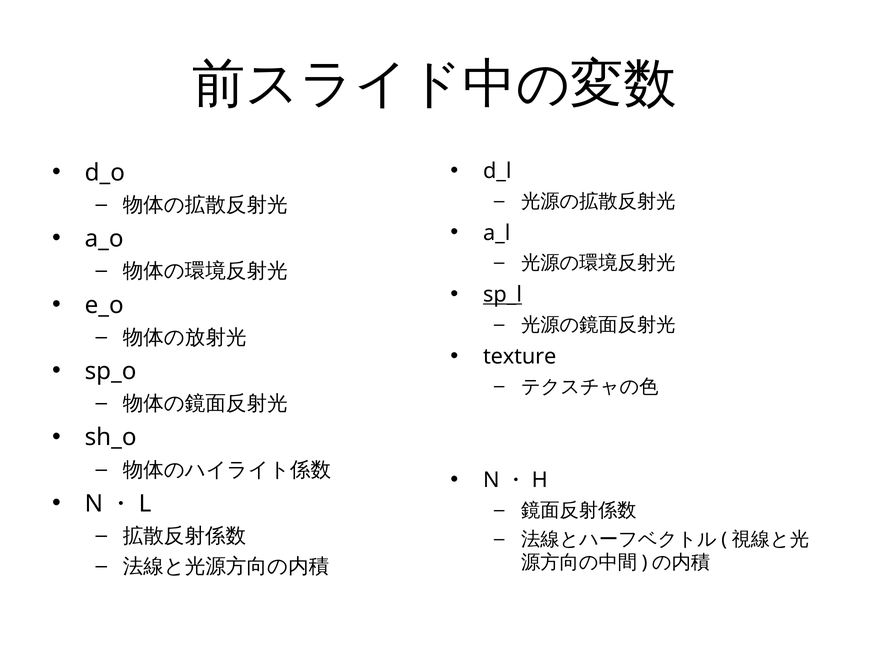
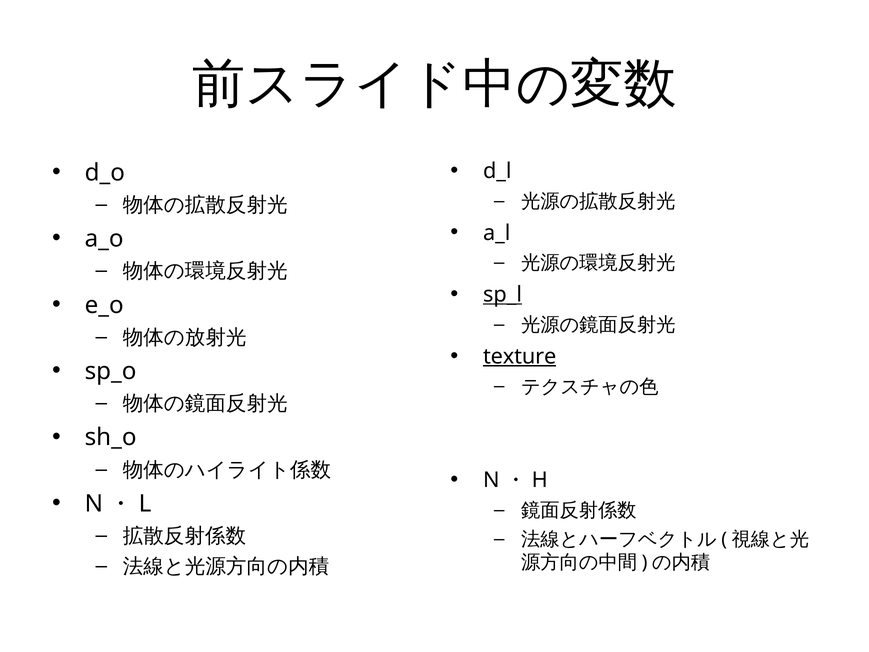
texture underline: none -> present
